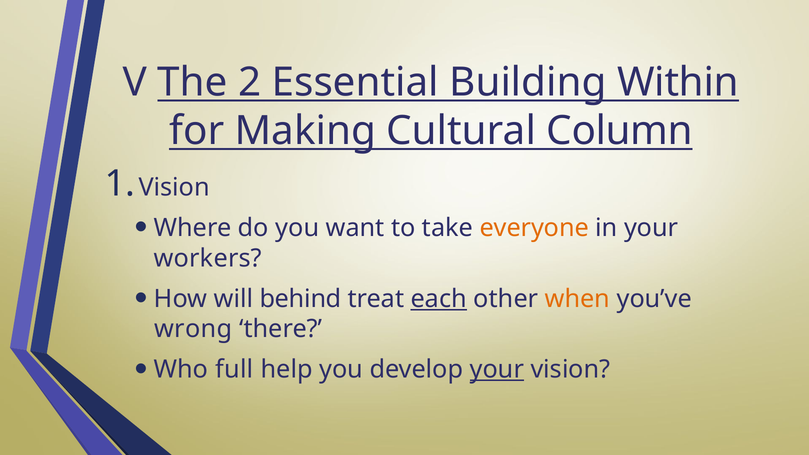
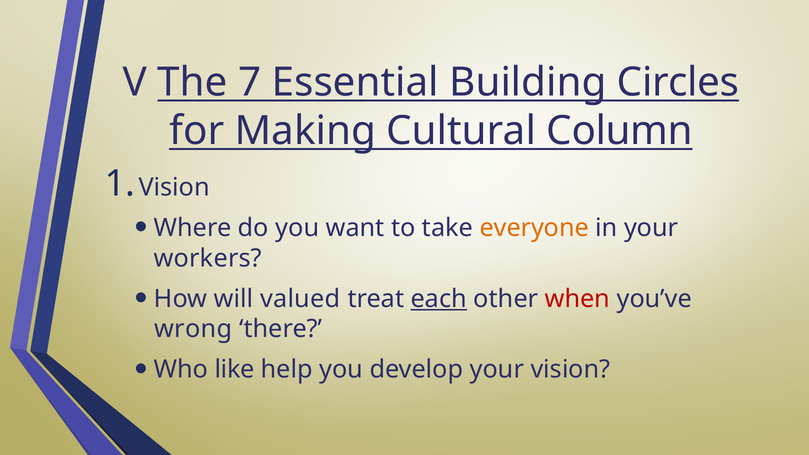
2: 2 -> 7
Within: Within -> Circles
behind: behind -> valued
when colour: orange -> red
full: full -> like
your at (497, 370) underline: present -> none
